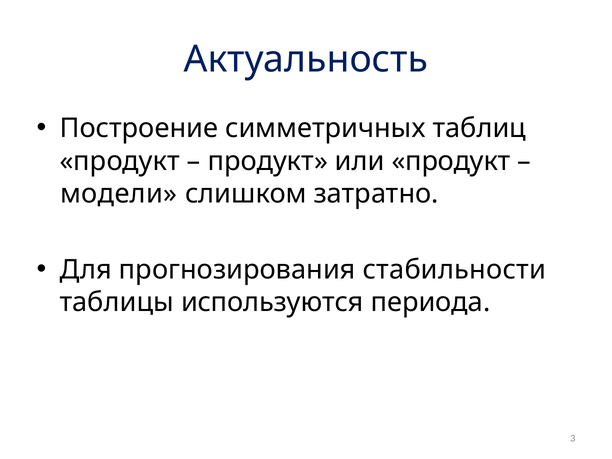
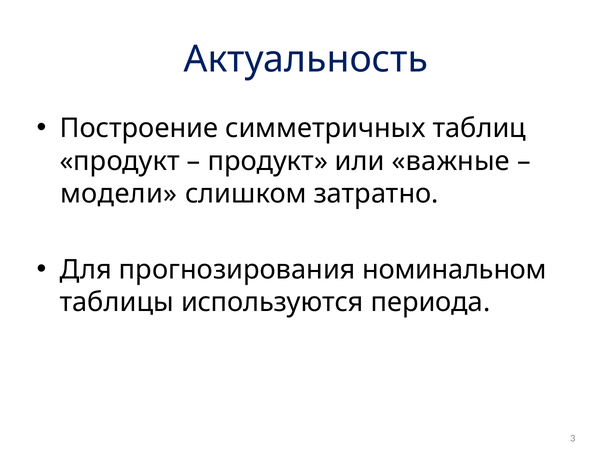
или продукт: продукт -> важные
стабильности: стабильности -> номинальном
